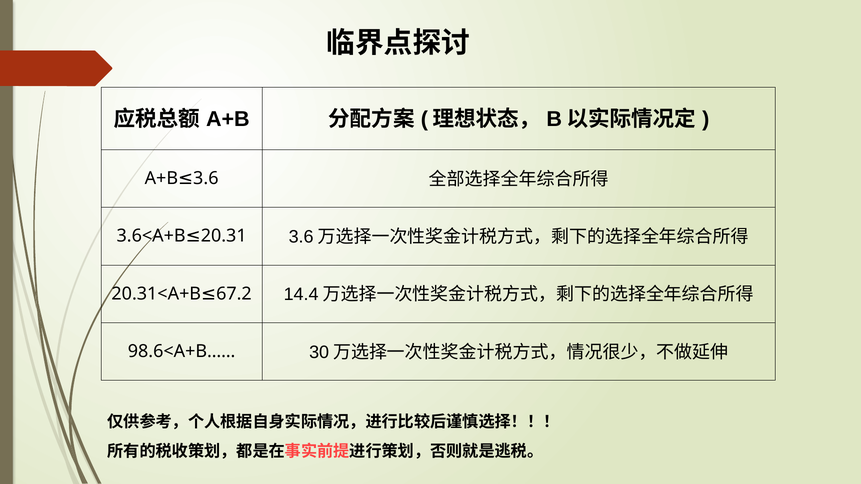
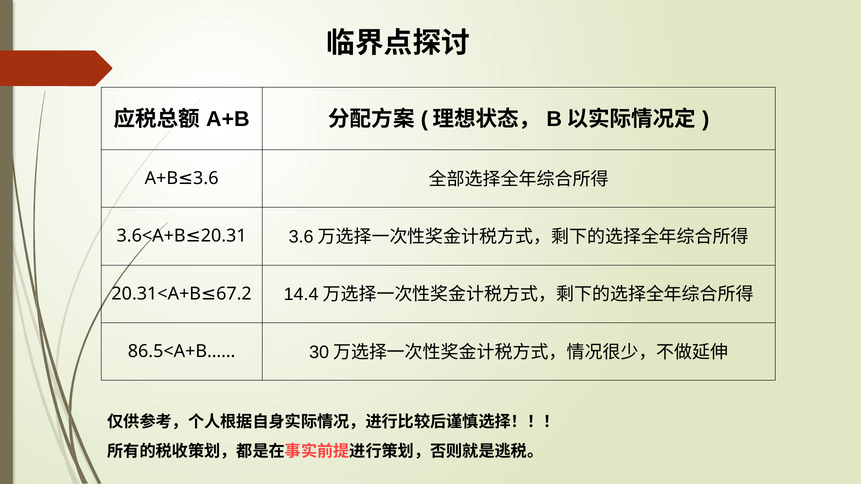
98.6<A+B……: 98.6<A+B…… -> 86.5<A+B……
